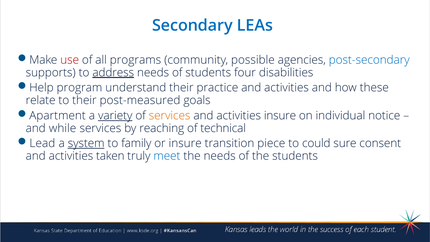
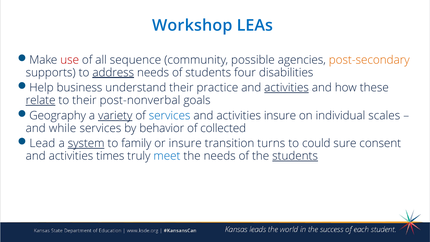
Secondary: Secondary -> Workshop
programs: programs -> sequence
post-secondary colour: blue -> orange
program: program -> business
activities at (287, 88) underline: none -> present
relate underline: none -> present
post-measured: post-measured -> post-nonverbal
Apartment: Apartment -> Geography
services at (170, 116) colour: orange -> blue
notice: notice -> scales
reaching: reaching -> behavior
technical: technical -> collected
piece: piece -> turns
taken: taken -> times
students at (295, 156) underline: none -> present
